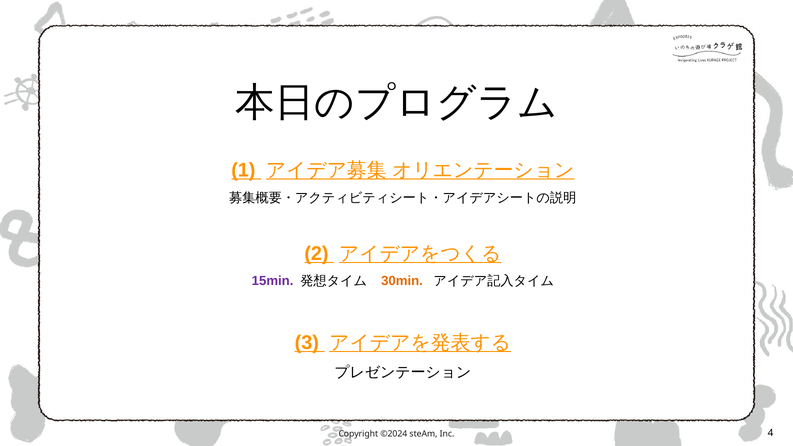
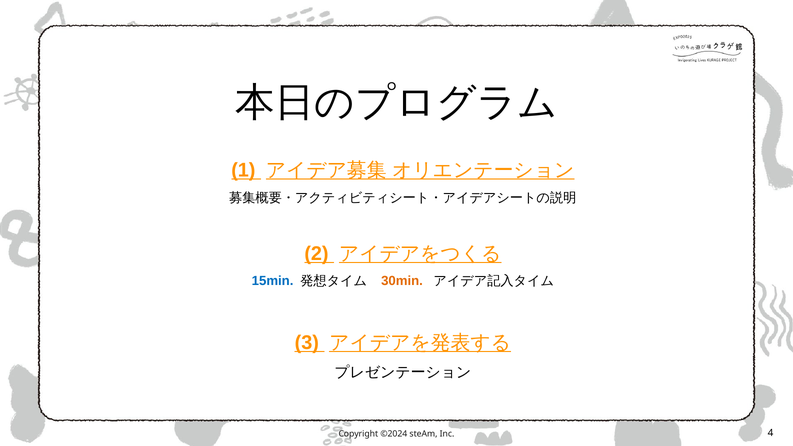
15min colour: purple -> blue
